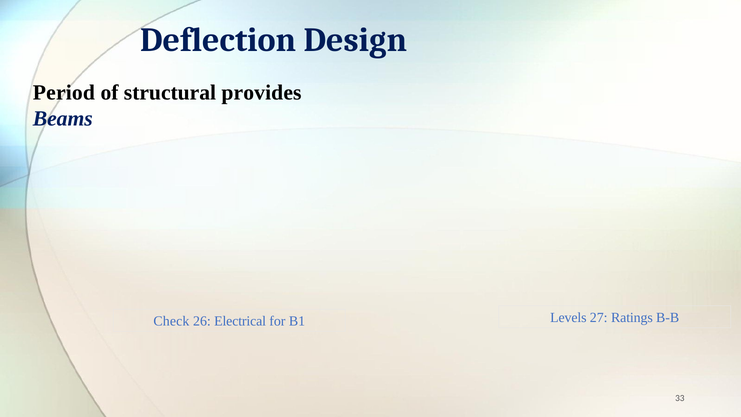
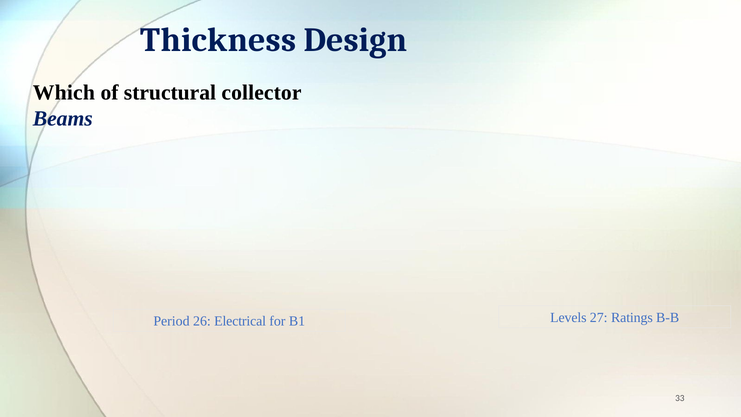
Deflection: Deflection -> Thickness
Period: Period -> Which
provides: provides -> collector
Check: Check -> Period
